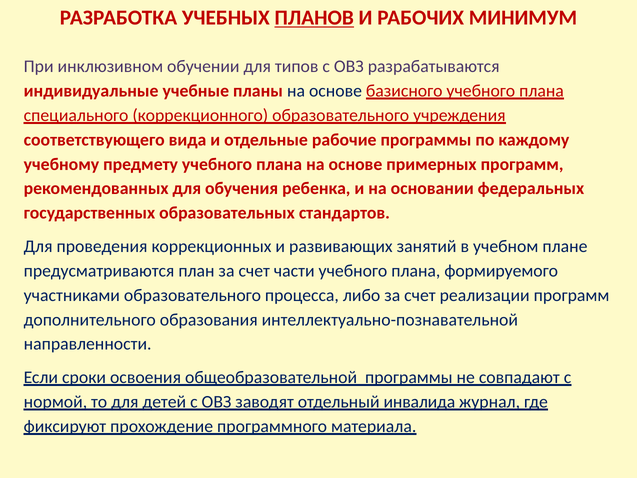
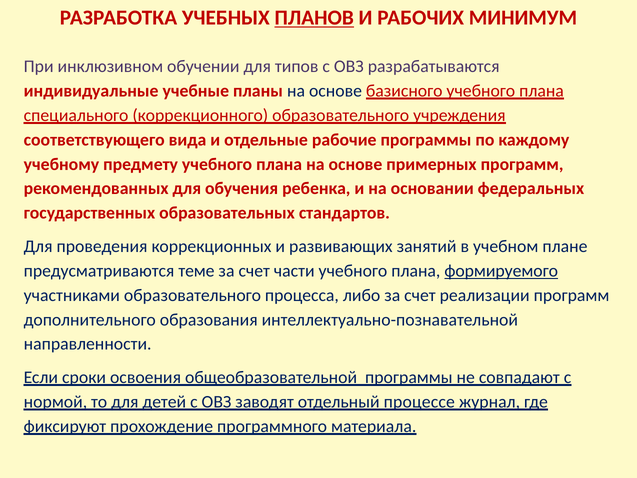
план: план -> теме
формируемого underline: none -> present
инвалида: инвалида -> процессе
